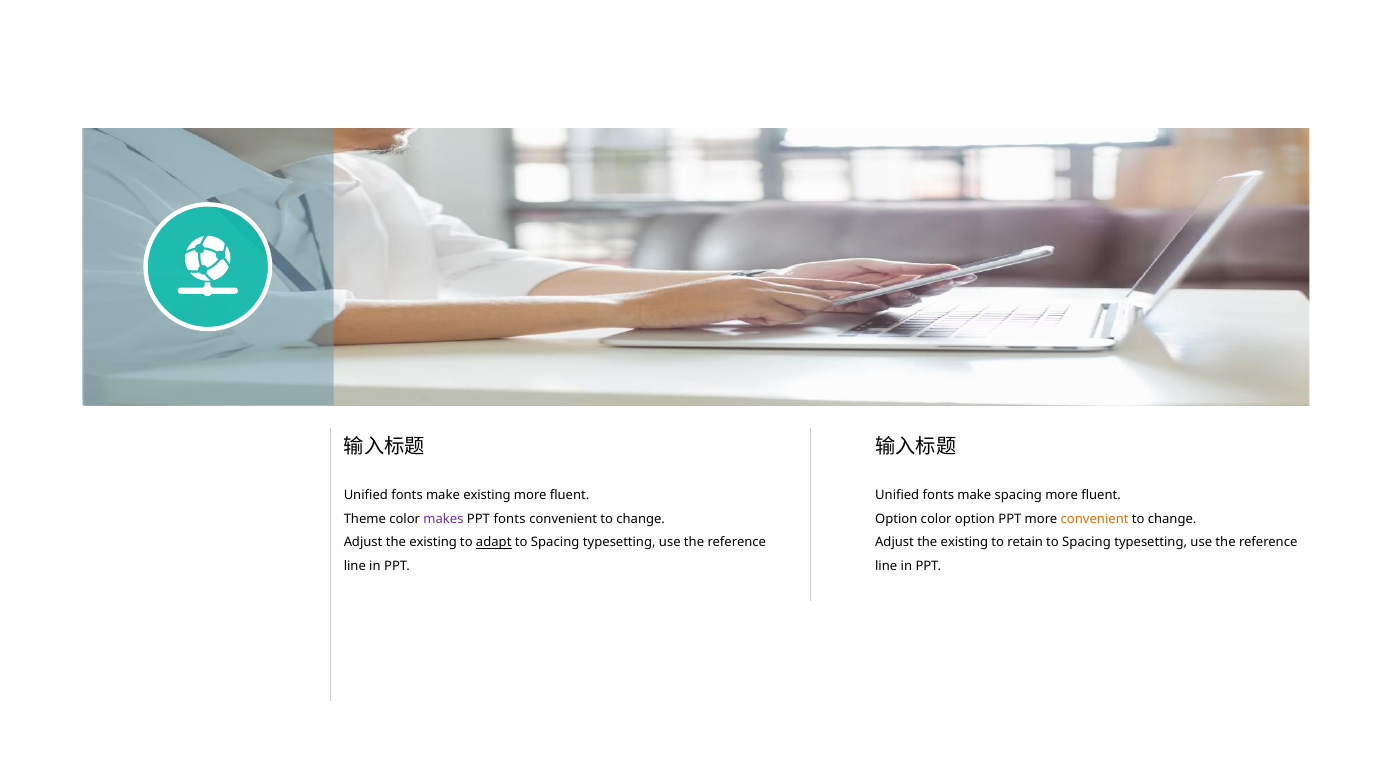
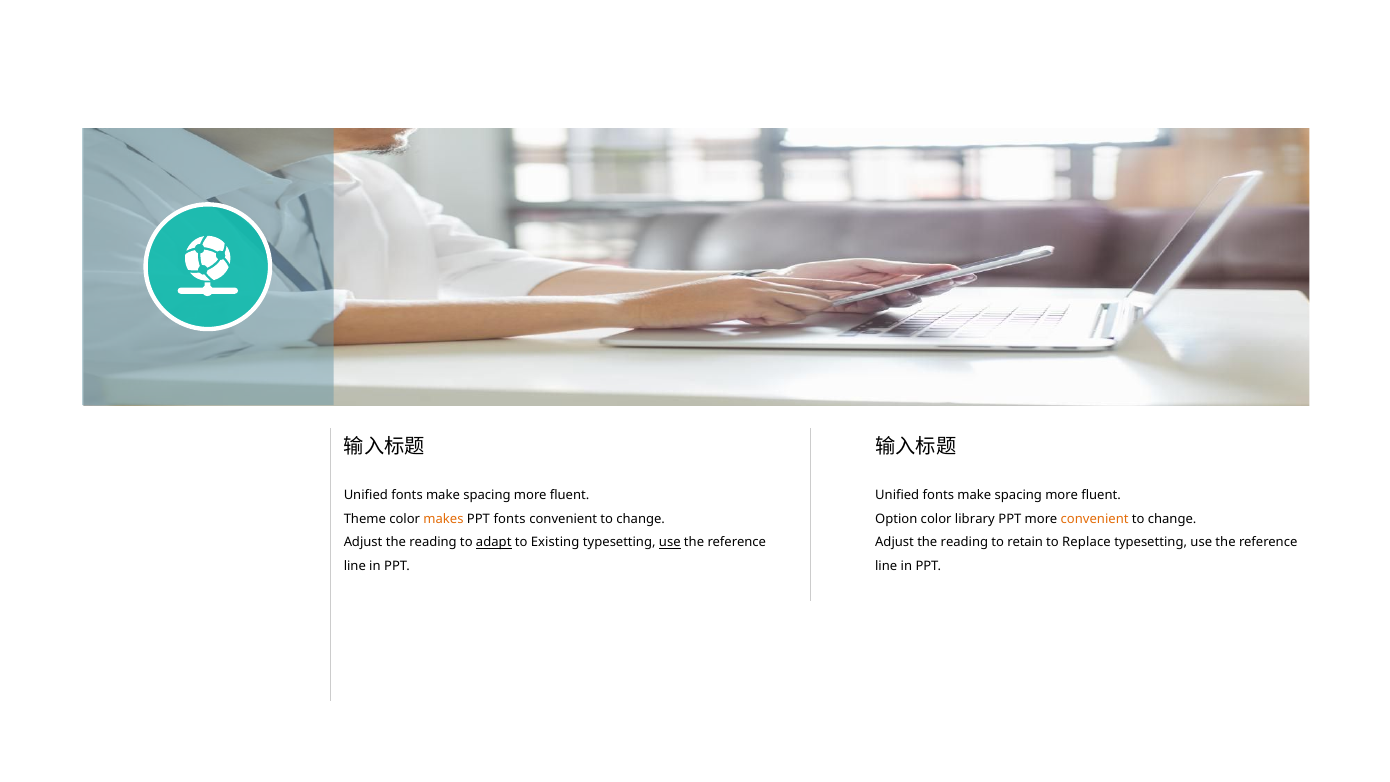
existing at (487, 495): existing -> spacing
makes colour: purple -> orange
color option: option -> library
existing at (433, 542): existing -> reading
Spacing at (555, 542): Spacing -> Existing
use at (670, 542) underline: none -> present
existing at (964, 542): existing -> reading
Spacing at (1087, 542): Spacing -> Replace
